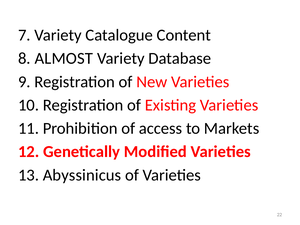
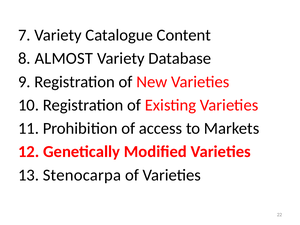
Abyssinicus: Abyssinicus -> Stenocarpa
